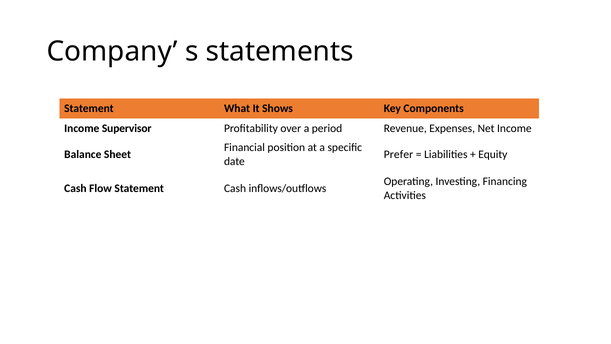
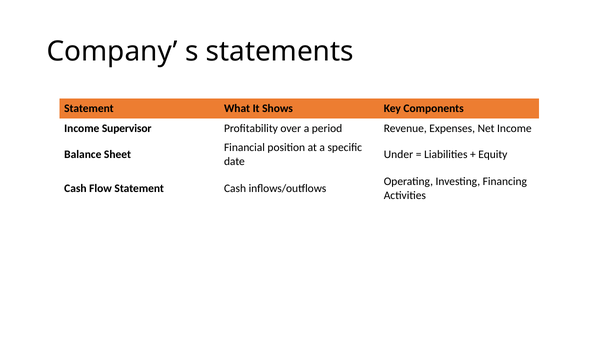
Prefer: Prefer -> Under
